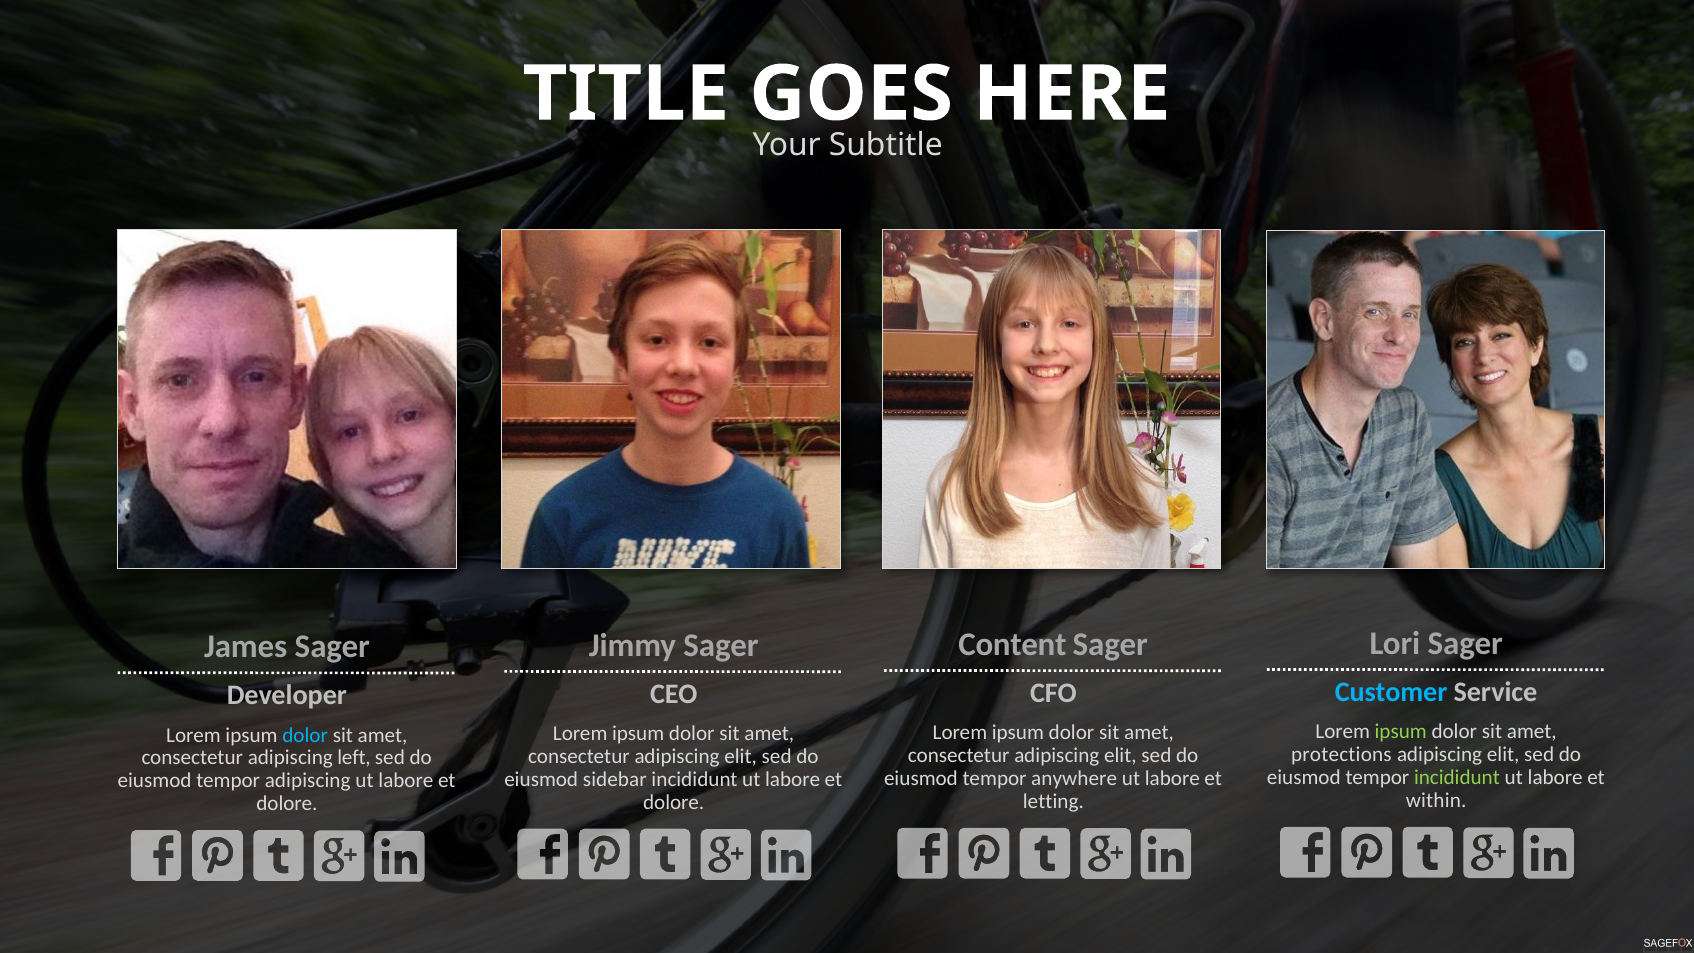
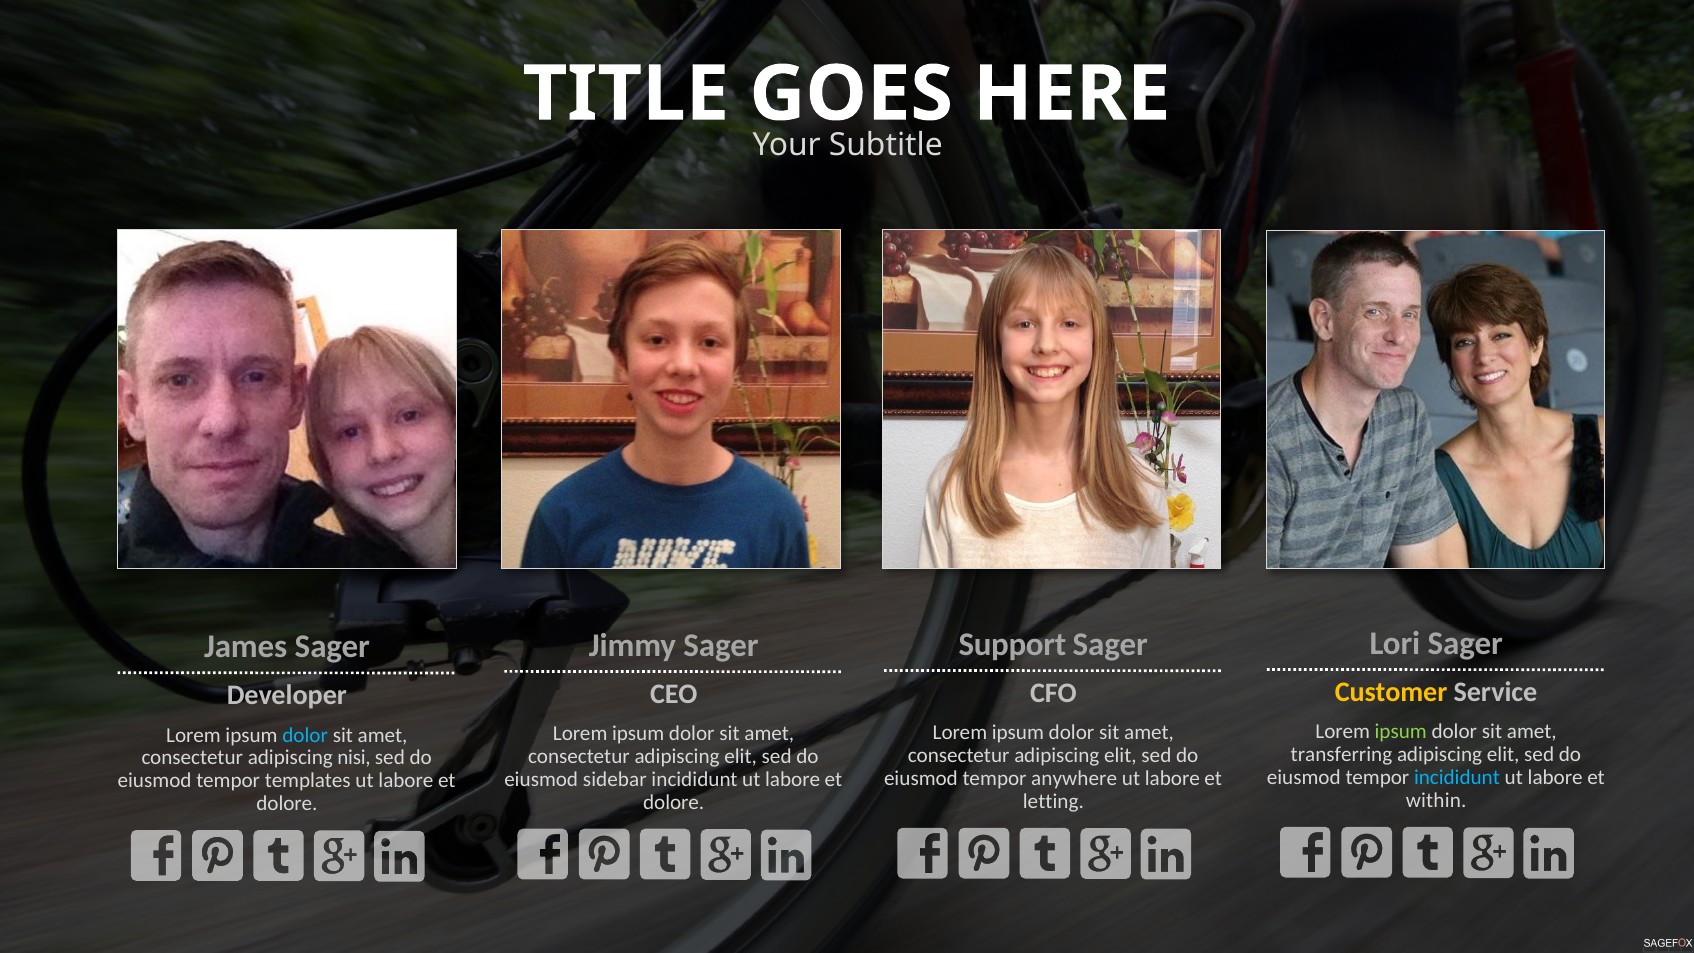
Content: Content -> Support
Customer colour: light blue -> yellow
protections: protections -> transferring
left: left -> nisi
incididunt at (1457, 777) colour: light green -> light blue
tempor adipiscing: adipiscing -> templates
